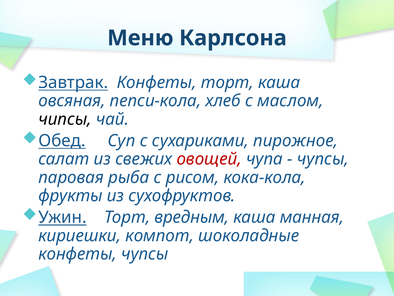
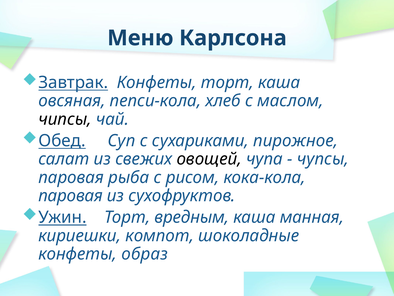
овощей colour: red -> black
фрукты at (71, 195): фрукты -> паровая
конфеты чупсы: чупсы -> образ
